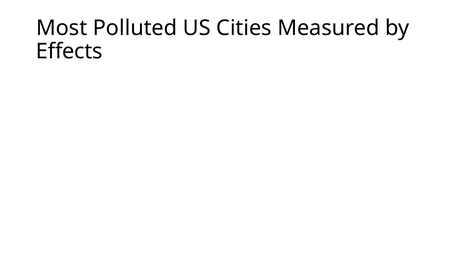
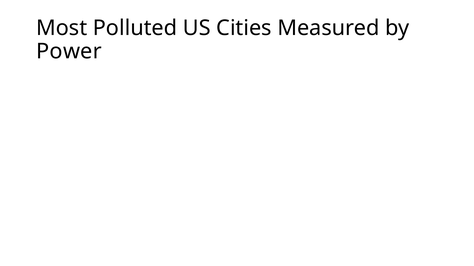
Effects: Effects -> Power
